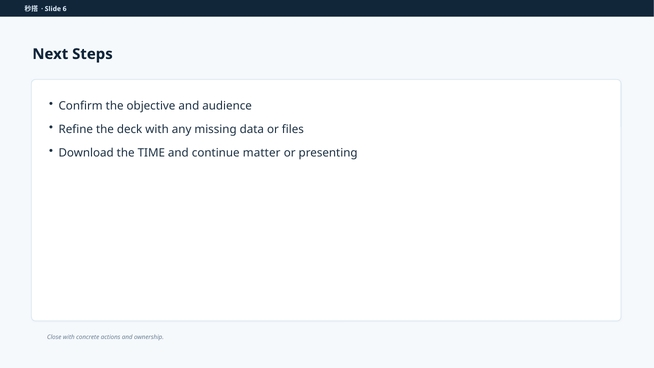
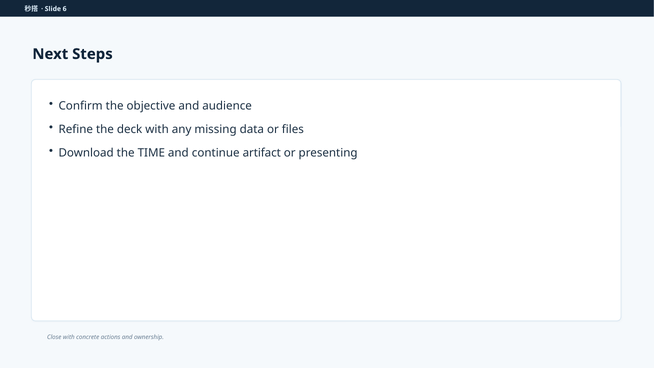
matter: matter -> artifact
